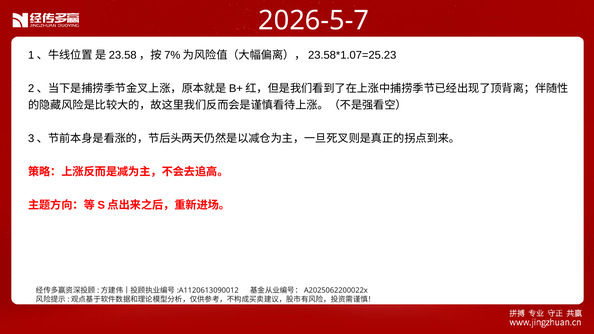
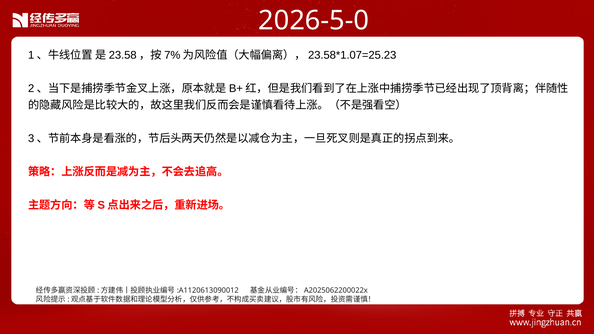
2026-5-7: 2026-5-7 -> 2026-5-0
